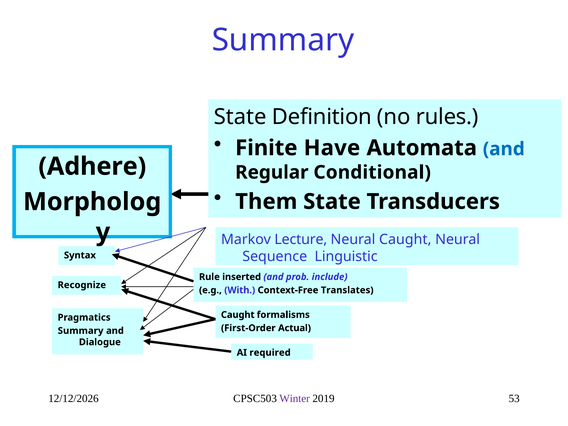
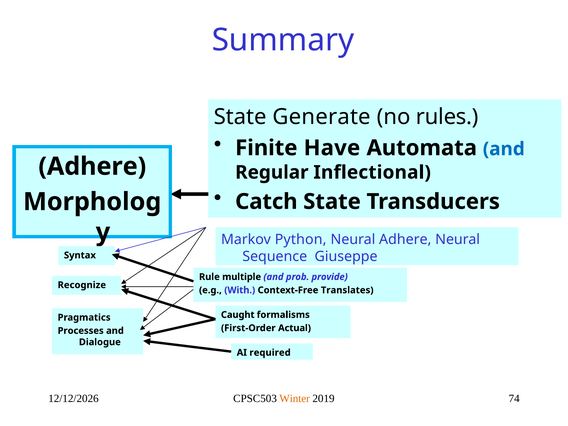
Definition: Definition -> Generate
Conditional: Conditional -> Inflectional
Them: Them -> Catch
Lecture: Lecture -> Python
Neural Caught: Caught -> Adhere
Linguistic: Linguistic -> Giuseppe
inserted: inserted -> multiple
include: include -> provide
Summary at (81, 331): Summary -> Processes
Winter colour: purple -> orange
53: 53 -> 74
